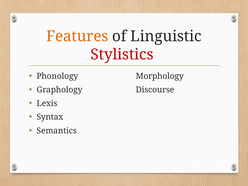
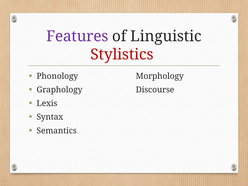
Features colour: orange -> purple
